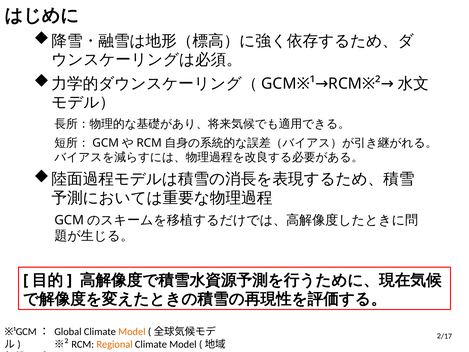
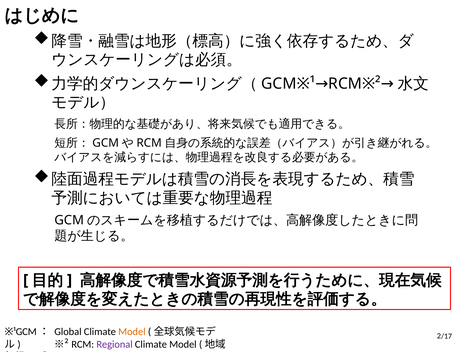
Regional colour: orange -> purple
